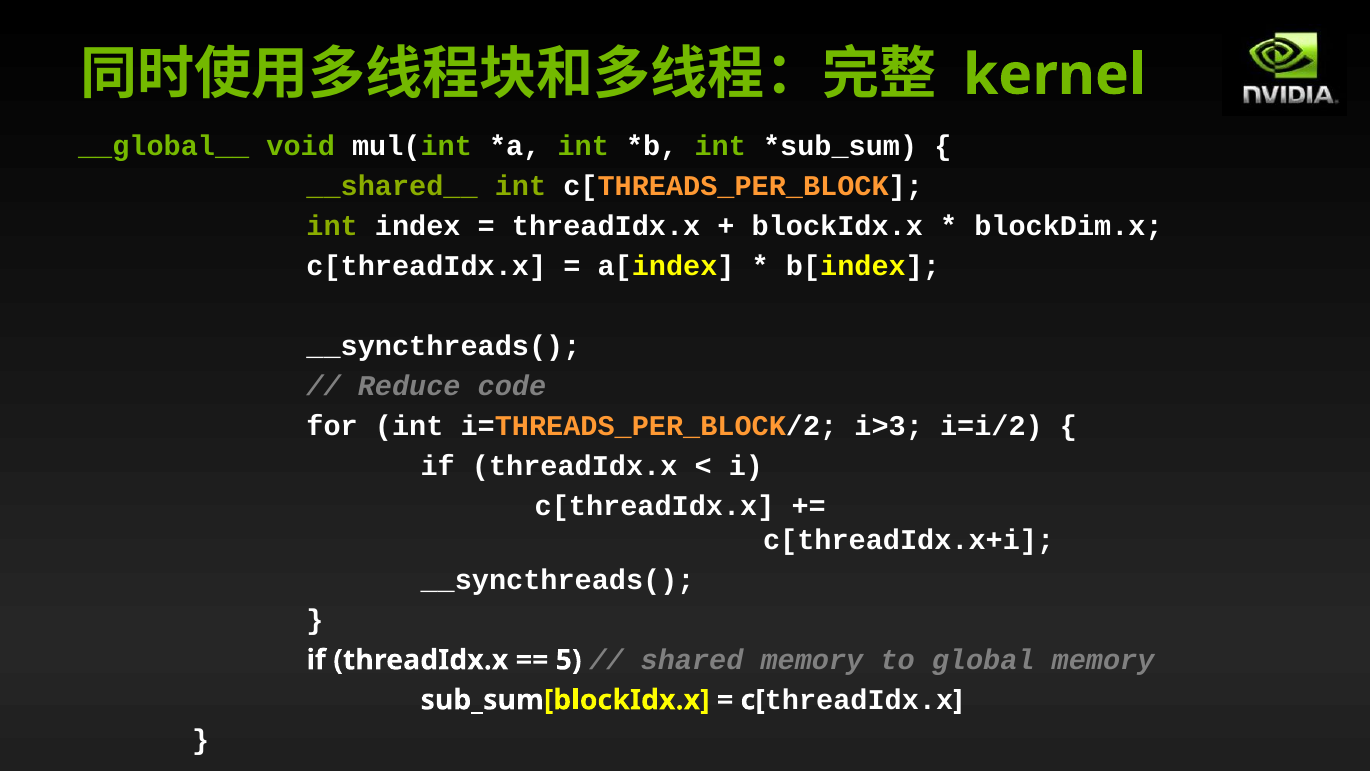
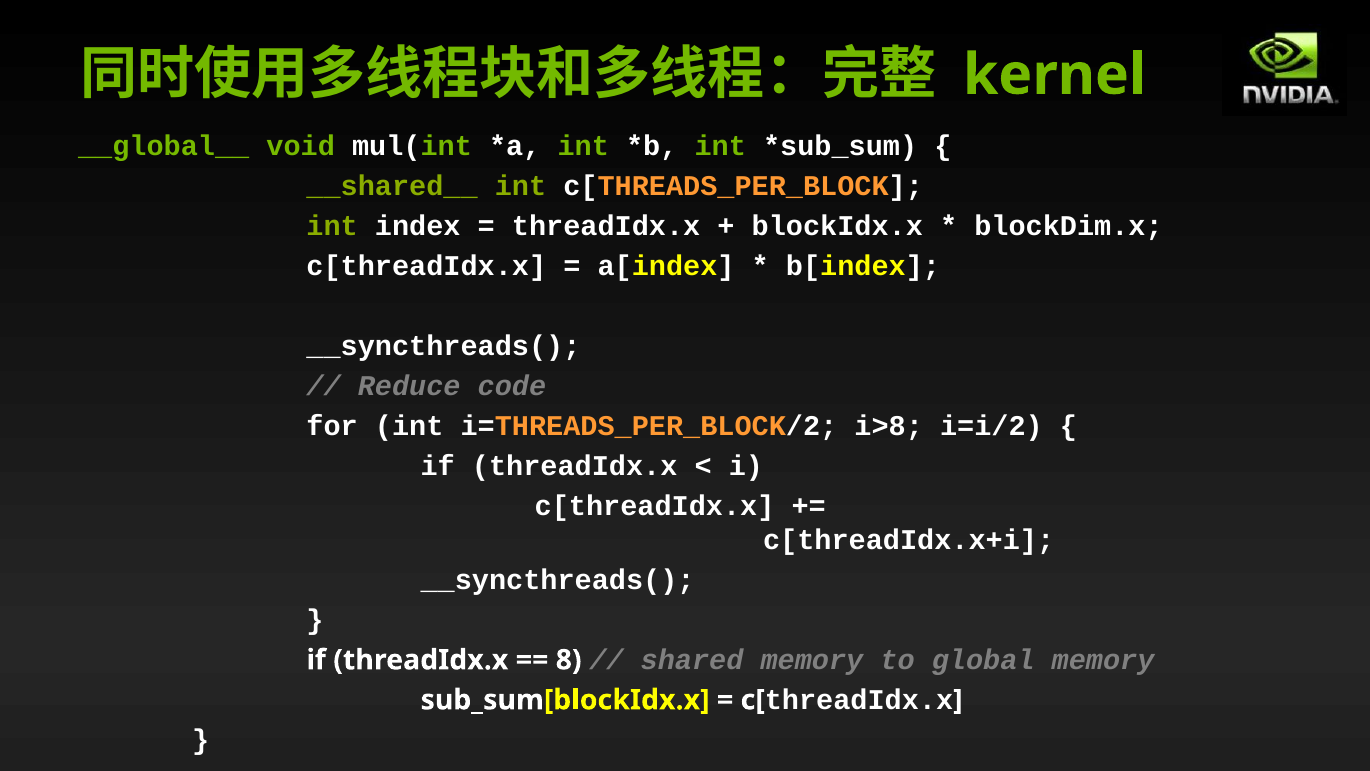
i>3: i>3 -> i>8
5: 5 -> 8
